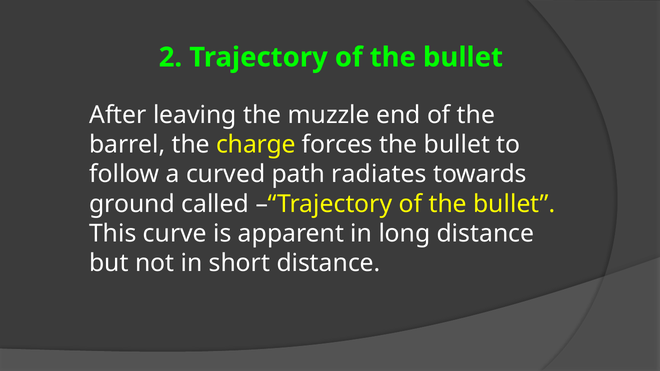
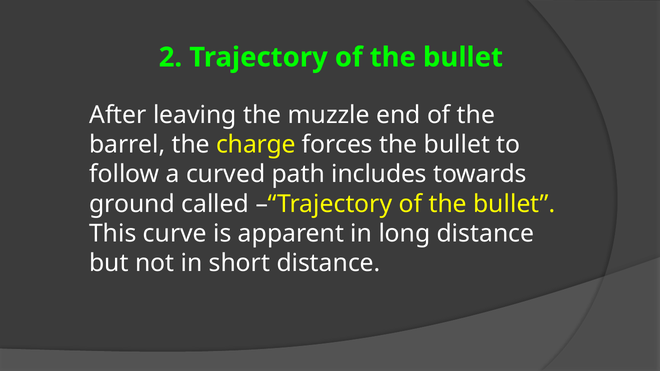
radiates: radiates -> includes
